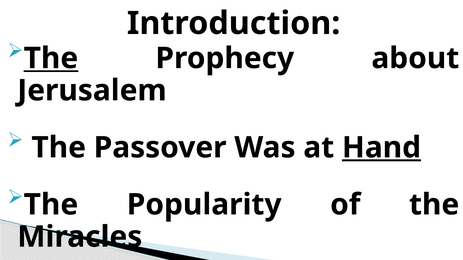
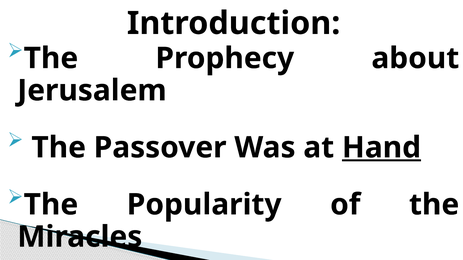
The at (51, 58) underline: present -> none
